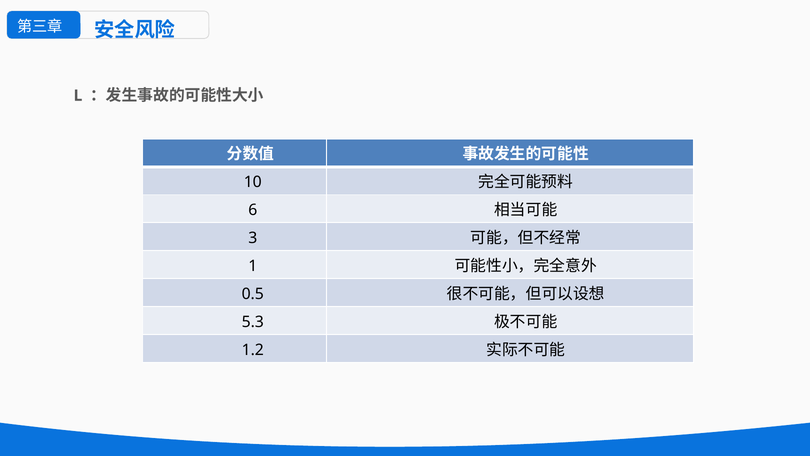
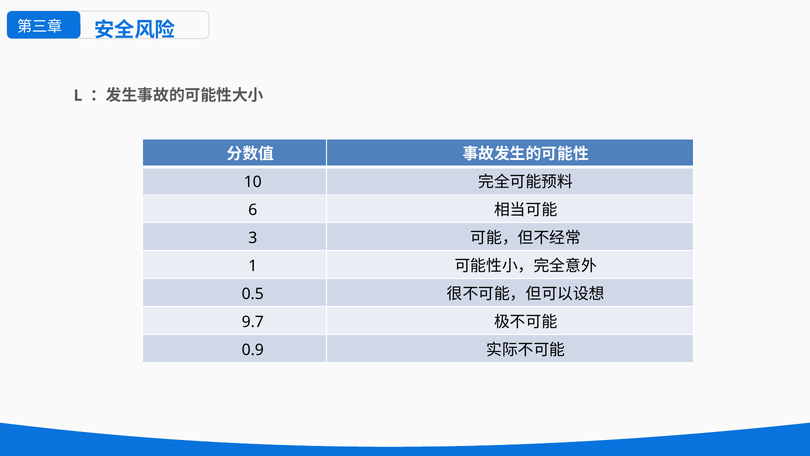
5.3: 5.3 -> 9.7
1.2: 1.2 -> 0.9
